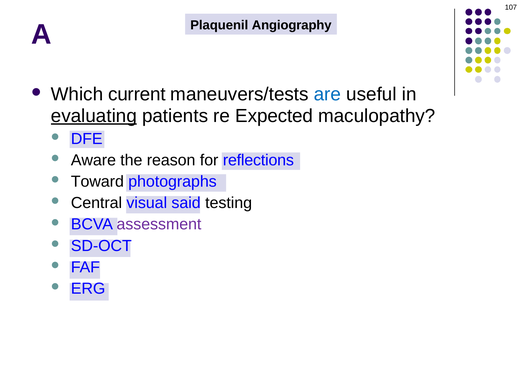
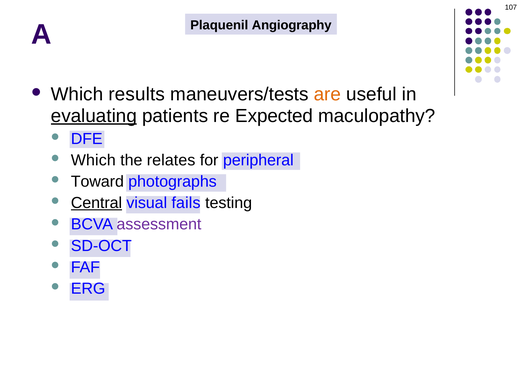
current: current -> results
are colour: blue -> orange
Aware at (93, 160): Aware -> Which
reason: reason -> relates
reflections: reflections -> peripheral
Central underline: none -> present
said: said -> fails
